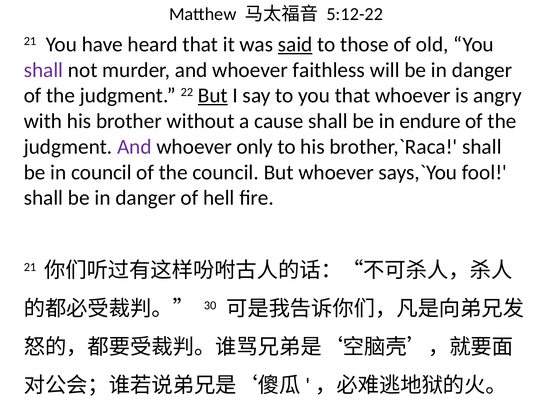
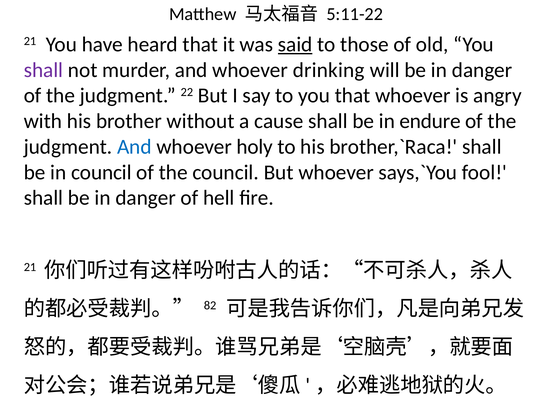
5:12-22: 5:12-22 -> 5:11-22
faithless: faithless -> drinking
But at (213, 96) underline: present -> none
And at (134, 147) colour: purple -> blue
only: only -> holy
30: 30 -> 82
